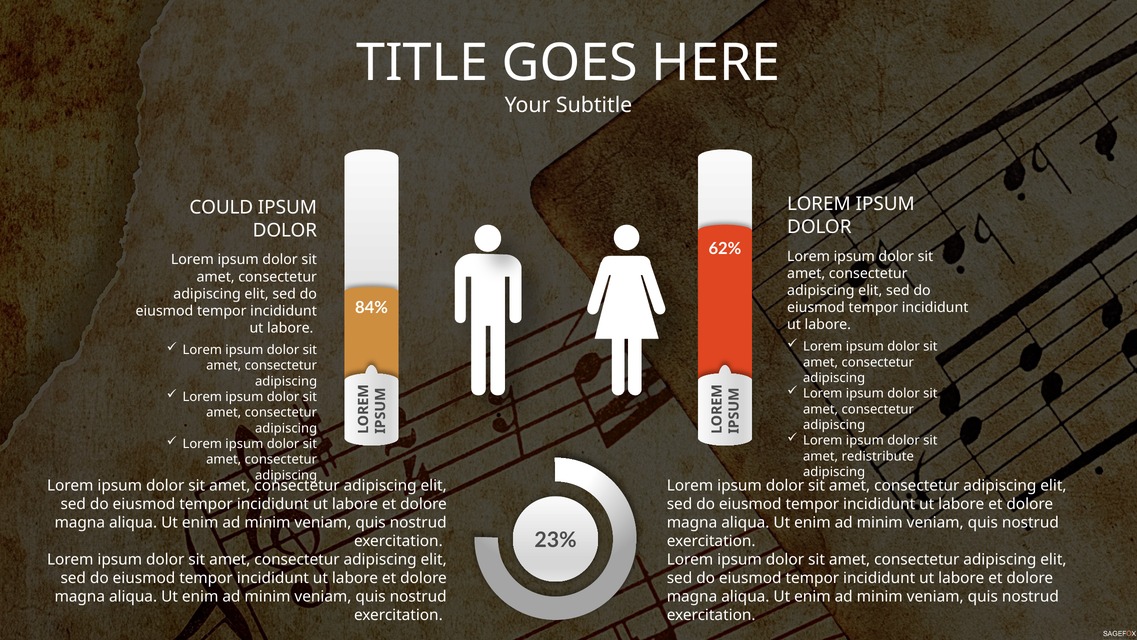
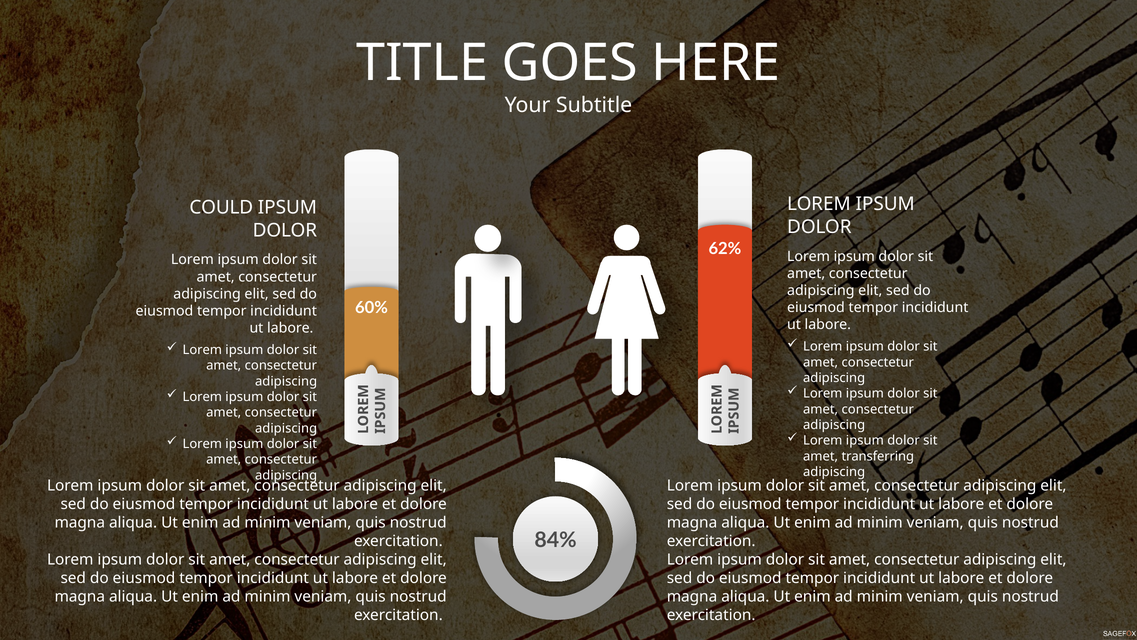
84%: 84% -> 60%
redistribute: redistribute -> transferring
23%: 23% -> 84%
